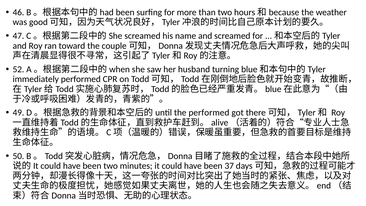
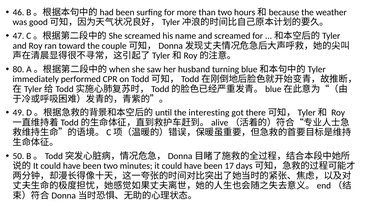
52: 52 -> 80
the performed: performed -> interesting
37: 37 -> 17
